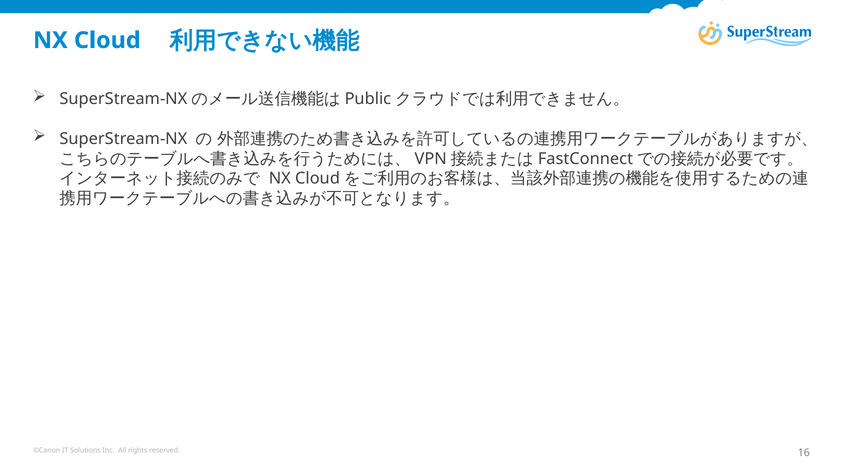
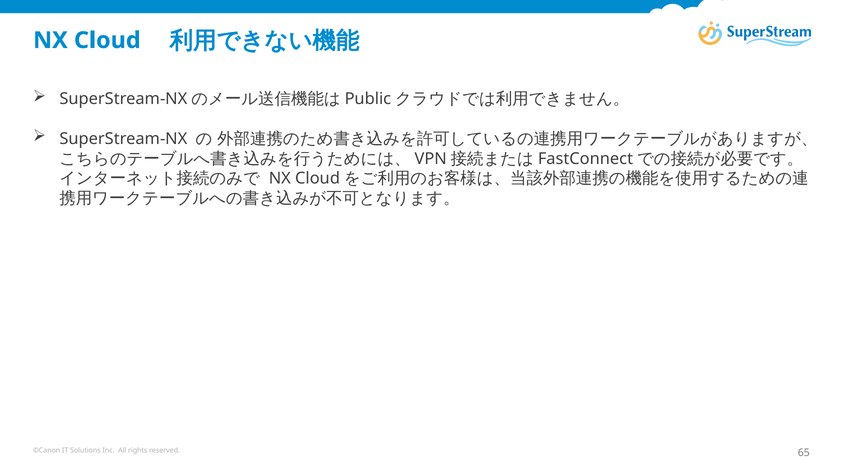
16: 16 -> 65
